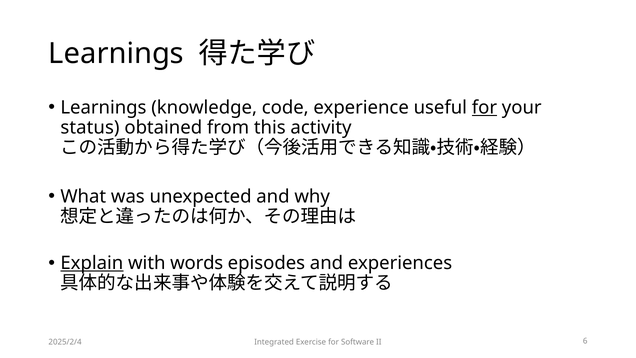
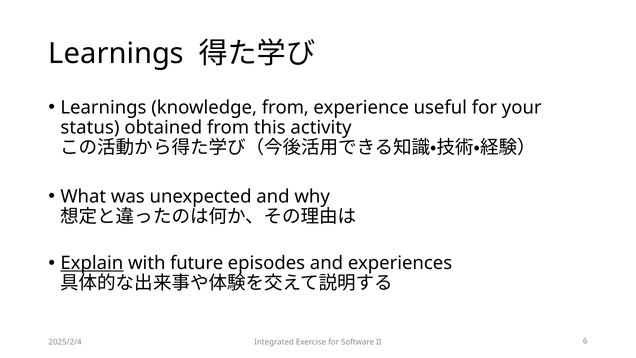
knowledge code: code -> from
for at (484, 107) underline: present -> none
words: words -> future
